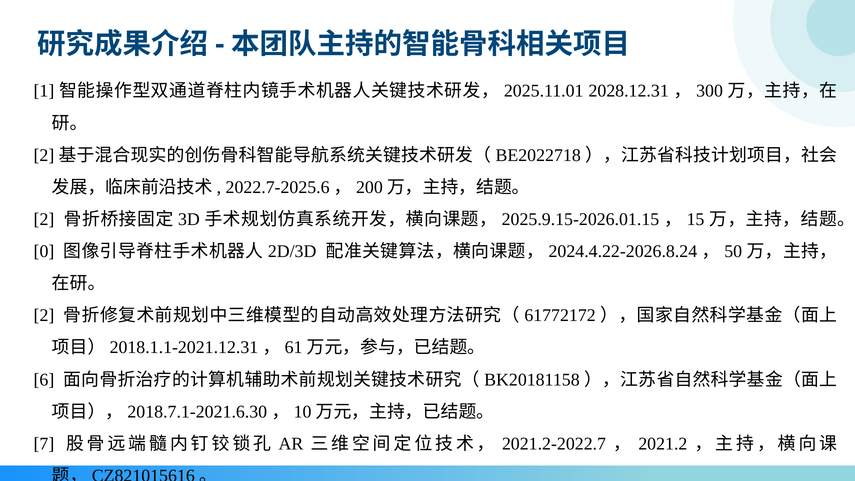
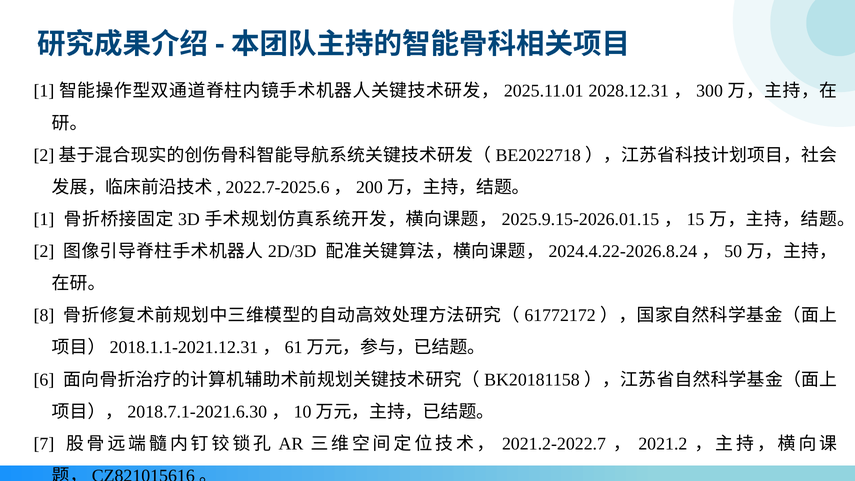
2 at (44, 219): 2 -> 1
0: 0 -> 2
2 at (44, 315): 2 -> 8
